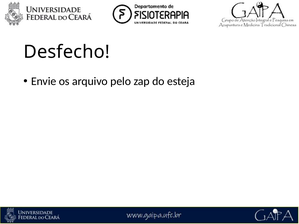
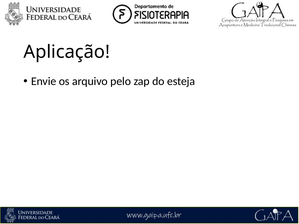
Desfecho: Desfecho -> Aplicação
